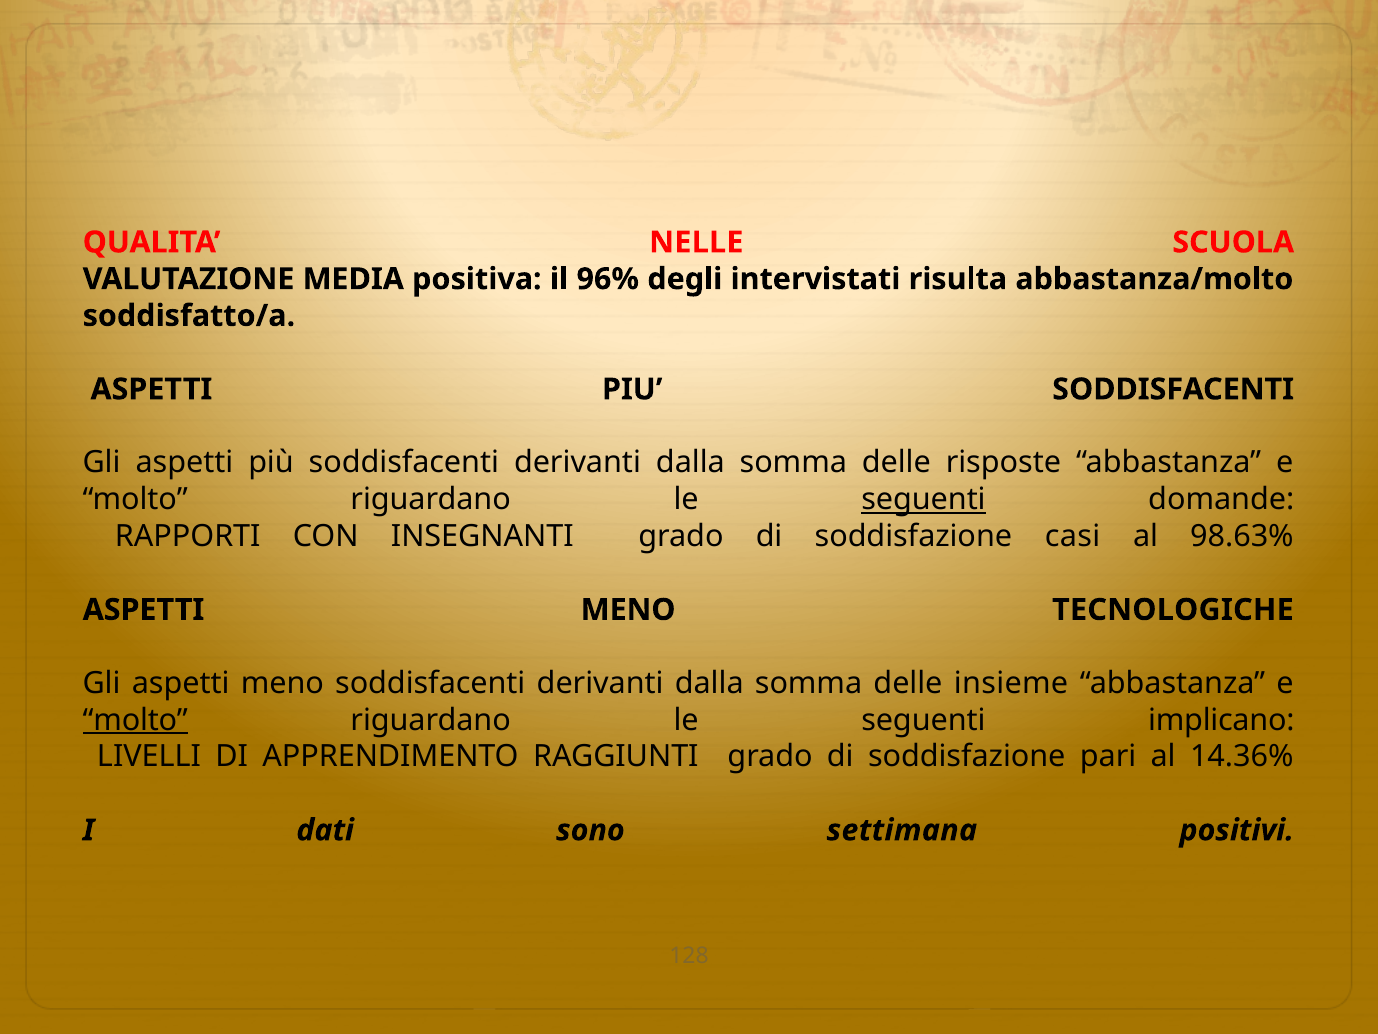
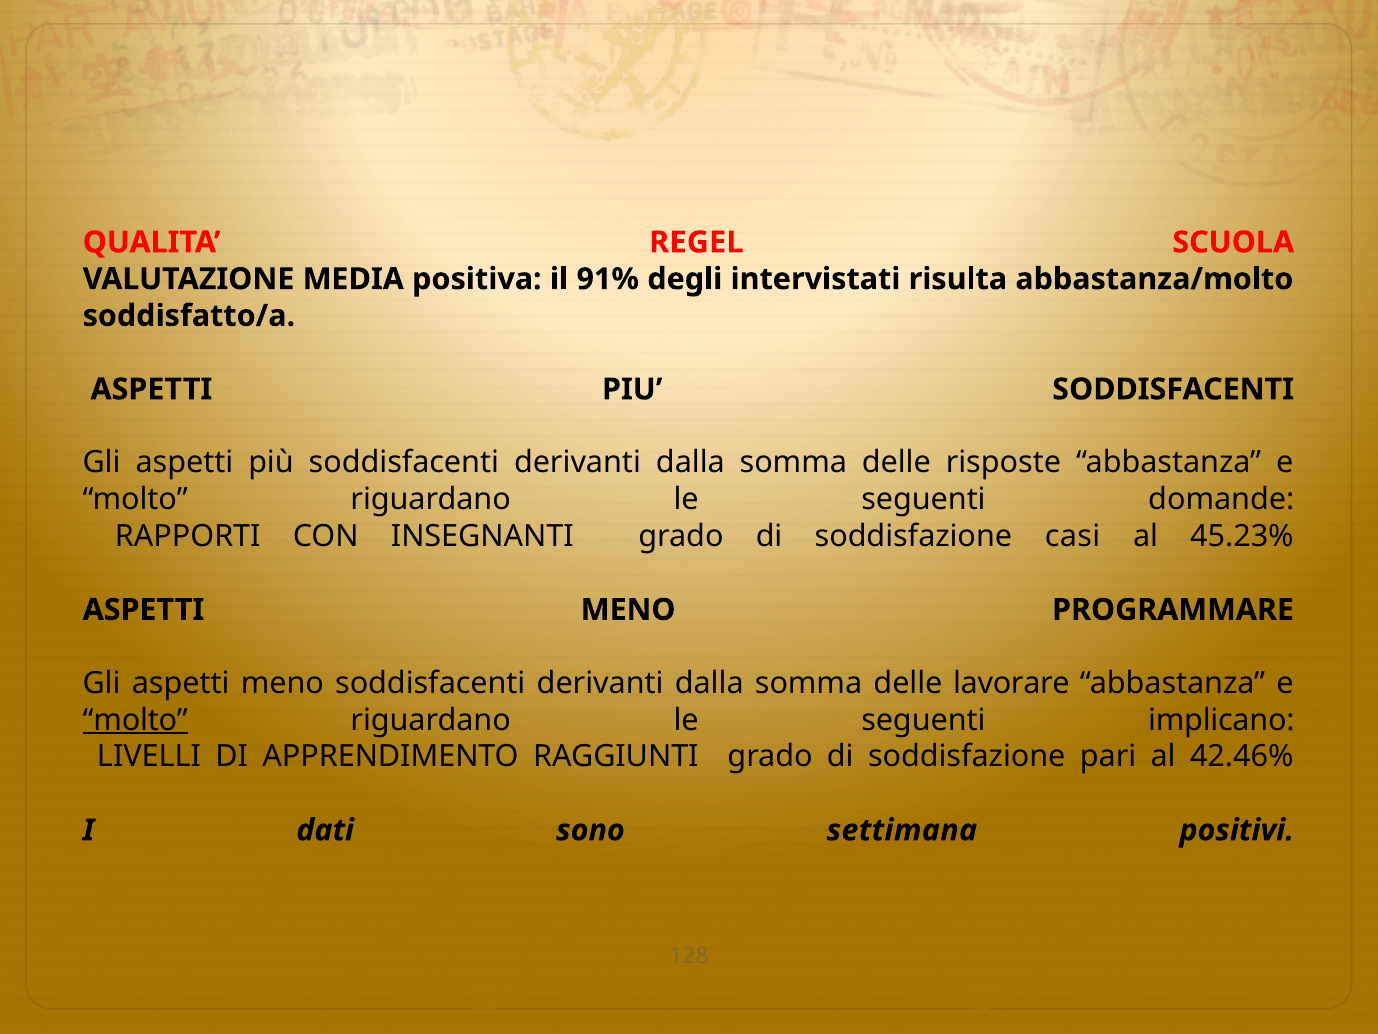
NELLE: NELLE -> REGEL
96%: 96% -> 91%
seguenti at (923, 499) underline: present -> none
98.63%: 98.63% -> 45.23%
TECNOLOGICHE: TECNOLOGICHE -> PROGRAMMARE
insieme: insieme -> lavorare
14.36%: 14.36% -> 42.46%
